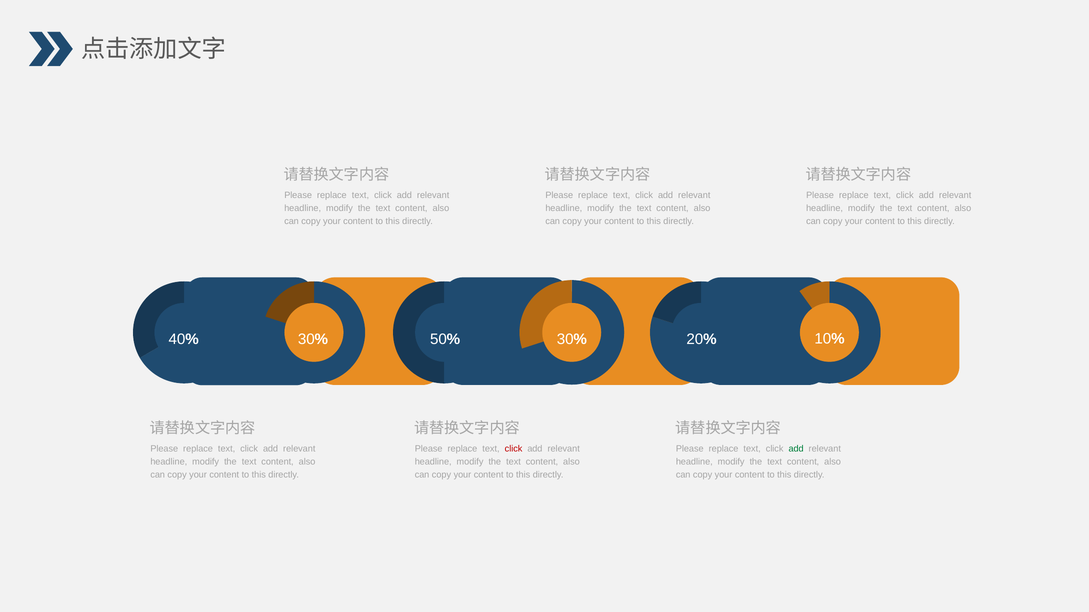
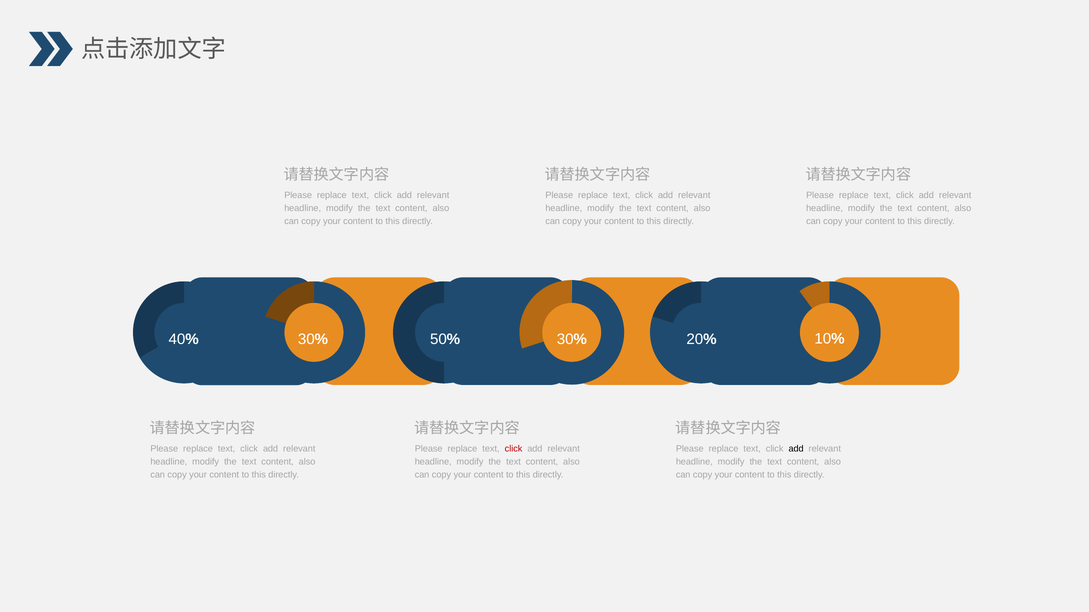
add at (796, 449) colour: green -> black
